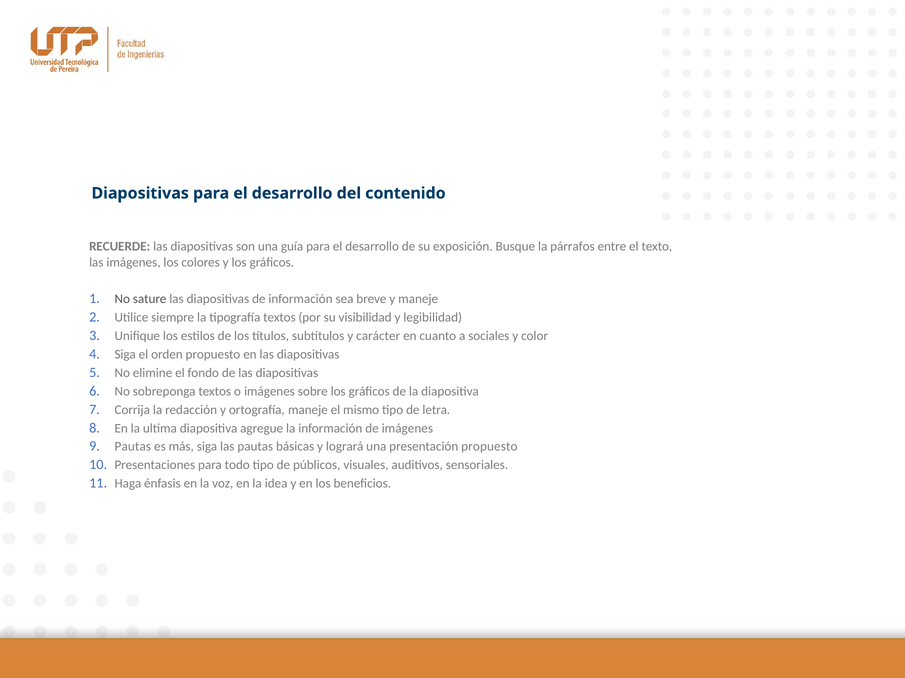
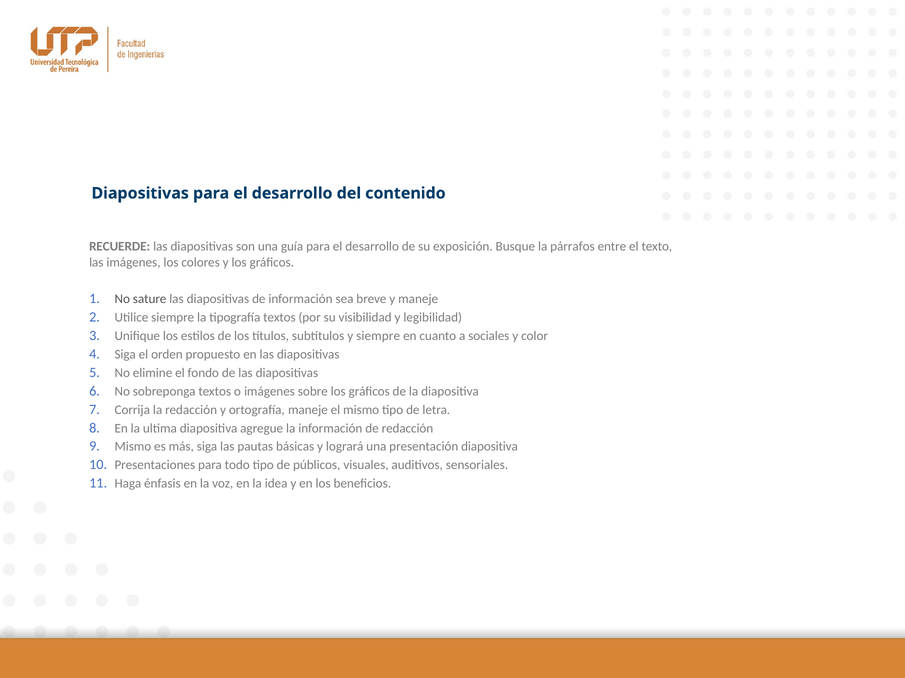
y carácter: carácter -> siempre
de imágenes: imágenes -> redacción
Pautas at (133, 447): Pautas -> Mismo
presentación propuesto: propuesto -> diapositiva
